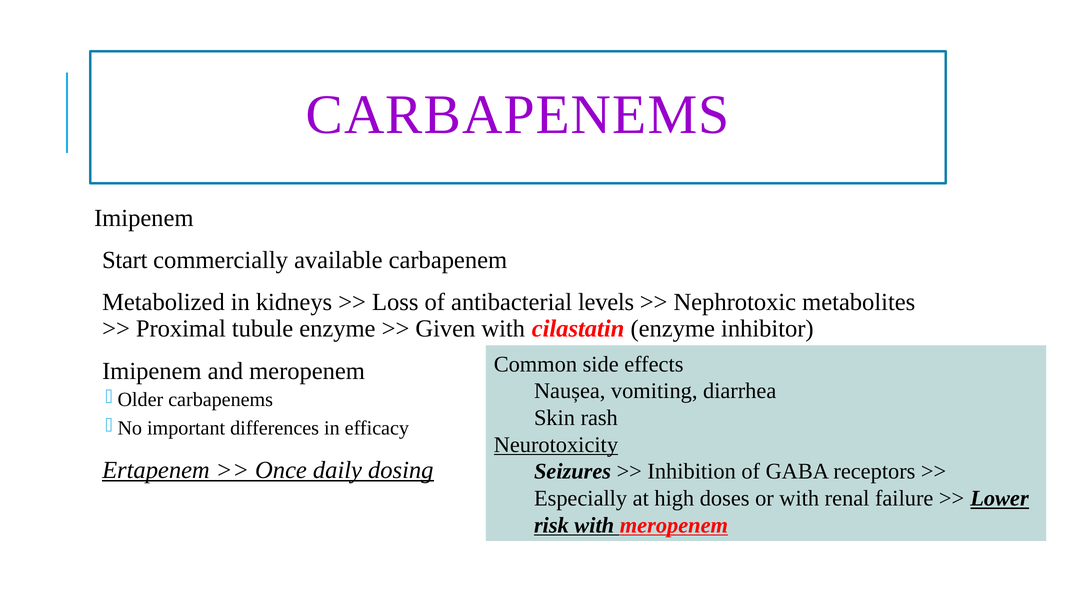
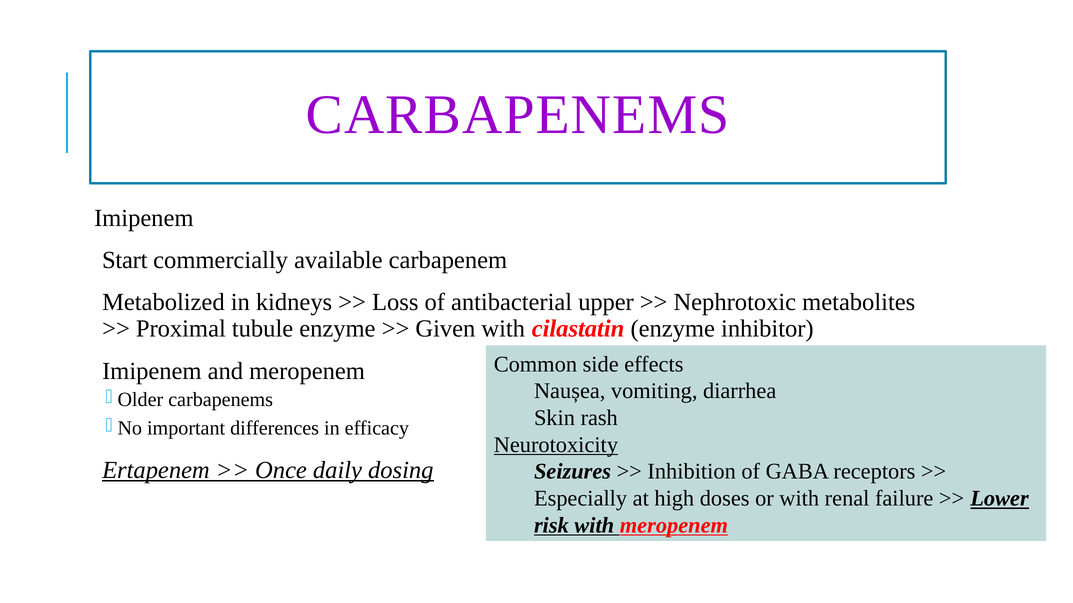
levels: levels -> upper
